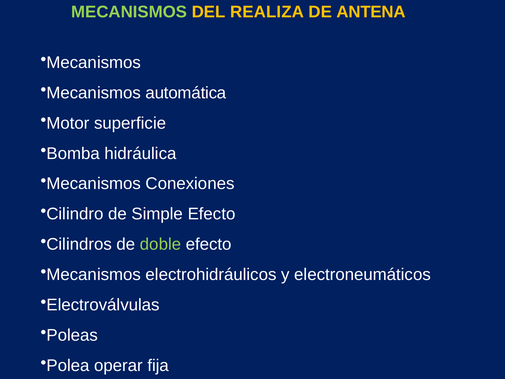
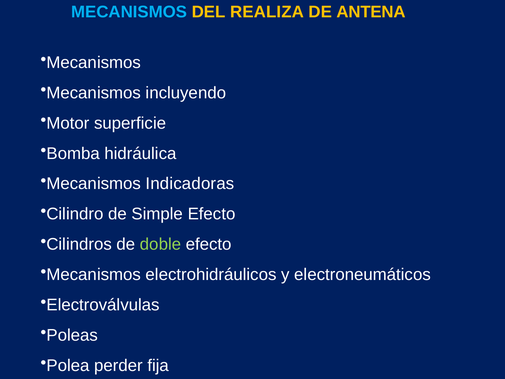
MECANISMOS at (129, 12) colour: light green -> light blue
automática: automática -> incluyendo
Conexiones: Conexiones -> Indicadoras
operar: operar -> perder
